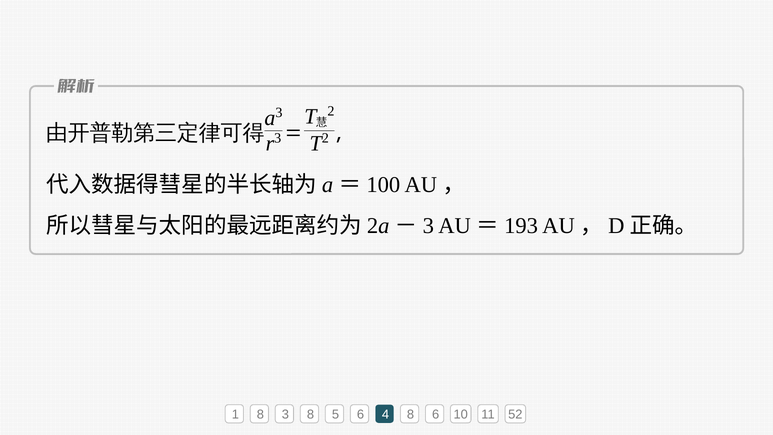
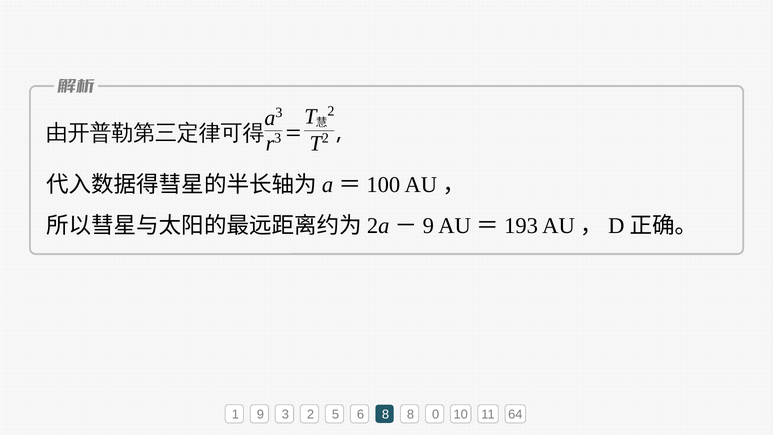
3 at (428, 226): 3 -> 9
1 8: 8 -> 9
3 8: 8 -> 2
6 4: 4 -> 8
8 6: 6 -> 0
52: 52 -> 64
